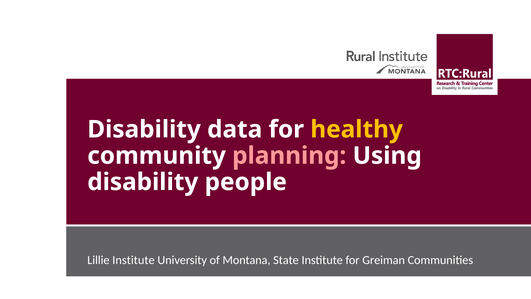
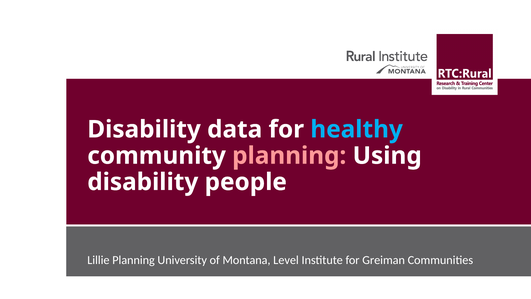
healthy colour: yellow -> light blue
Lillie Institute: Institute -> Planning
State: State -> Level
